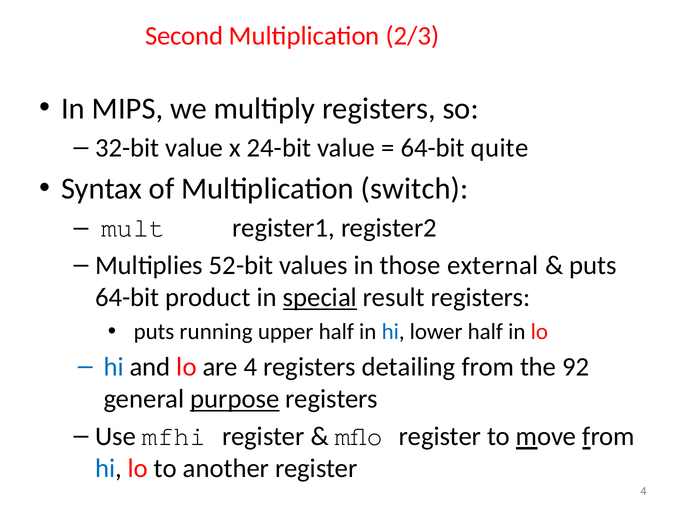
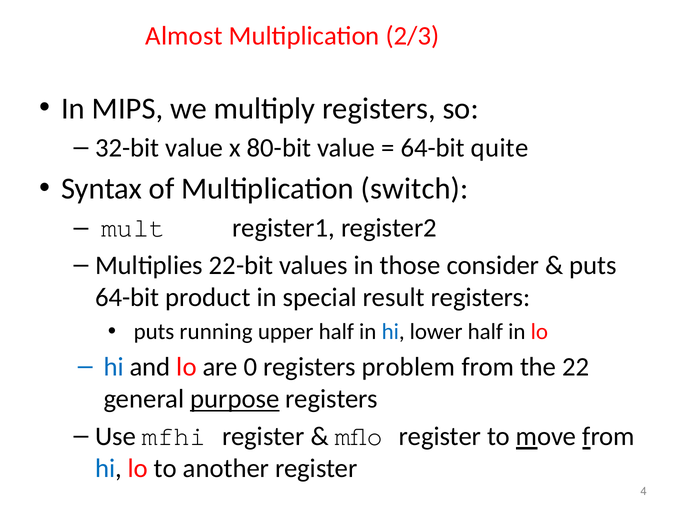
Second: Second -> Almost
24-bit: 24-bit -> 80-bit
52-bit: 52-bit -> 22-bit
external: external -> consider
special underline: present -> none
are 4: 4 -> 0
detailing: detailing -> problem
92: 92 -> 22
